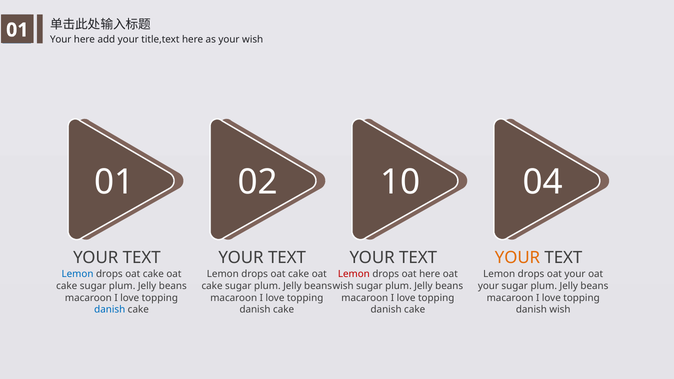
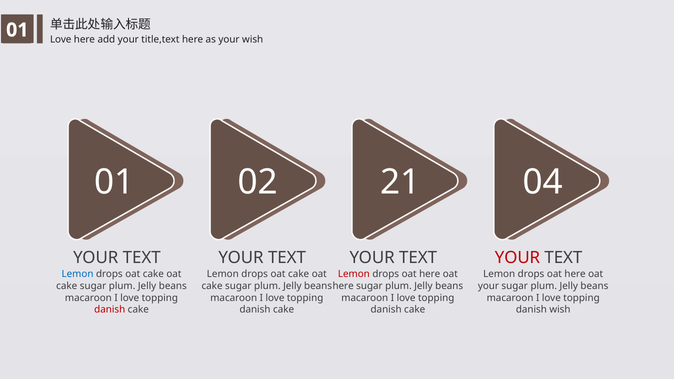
01 Your: Your -> Love
10: 10 -> 21
YOUR at (517, 258) colour: orange -> red
your at (575, 274): your -> here
wish at (343, 286): wish -> here
danish at (110, 310) colour: blue -> red
